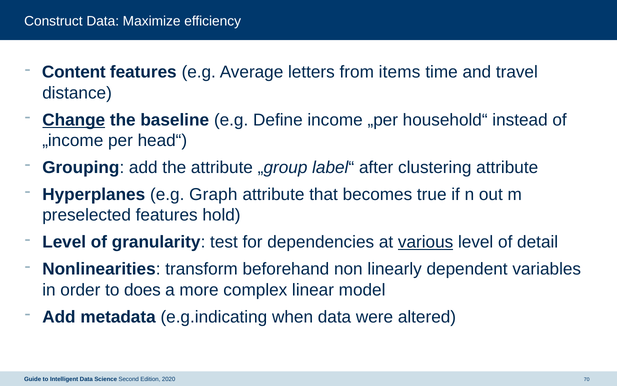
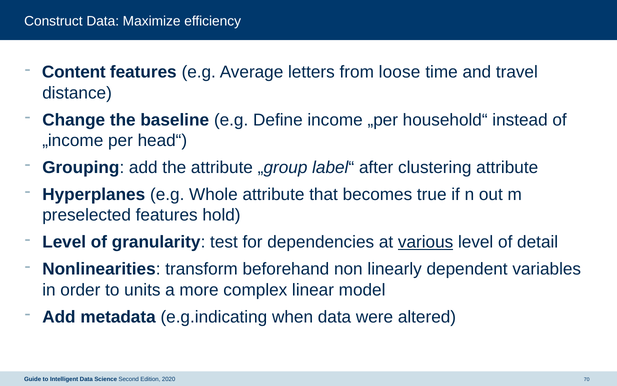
items: items -> loose
Change underline: present -> none
Graph: Graph -> Whole
does: does -> units
